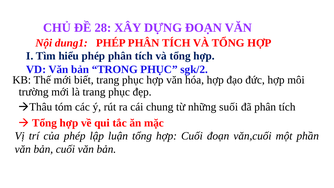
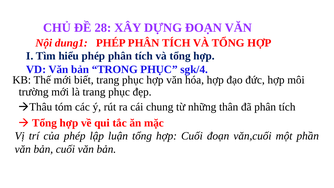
sgk/2: sgk/2 -> sgk/4
suối: suối -> thân
